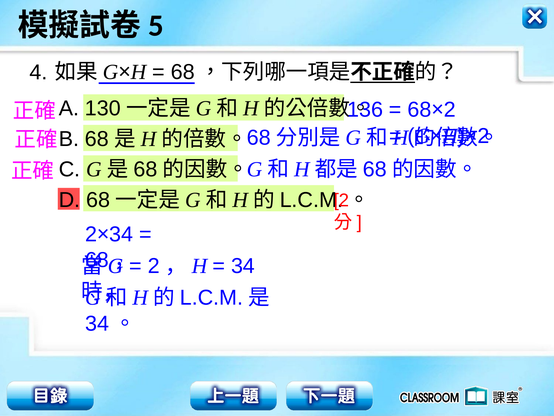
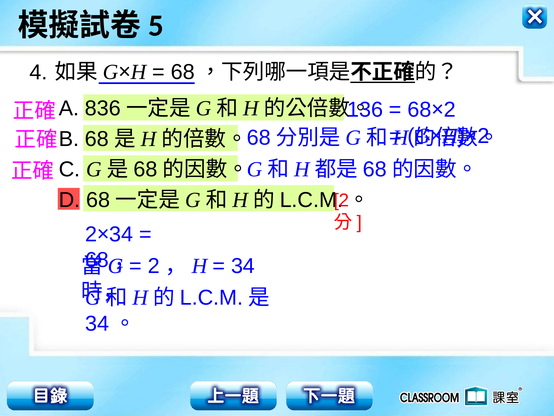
130: 130 -> 836
